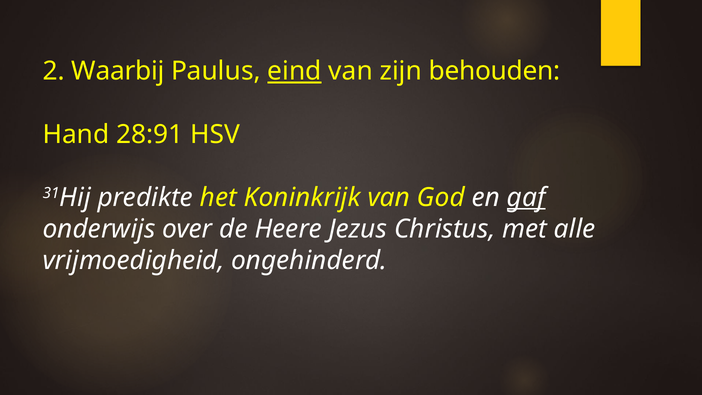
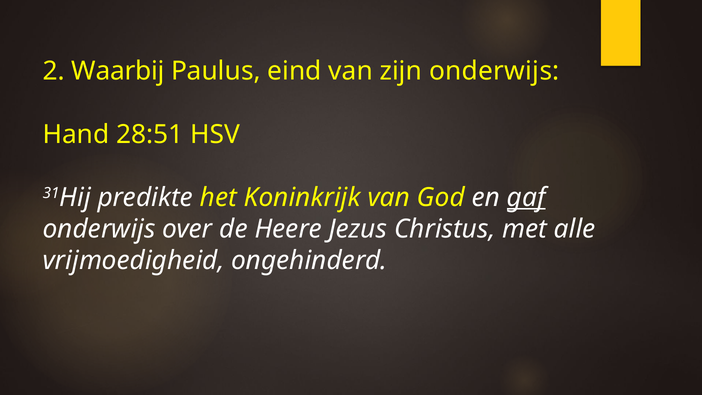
eind underline: present -> none
zijn behouden: behouden -> onderwijs
28:91: 28:91 -> 28:51
